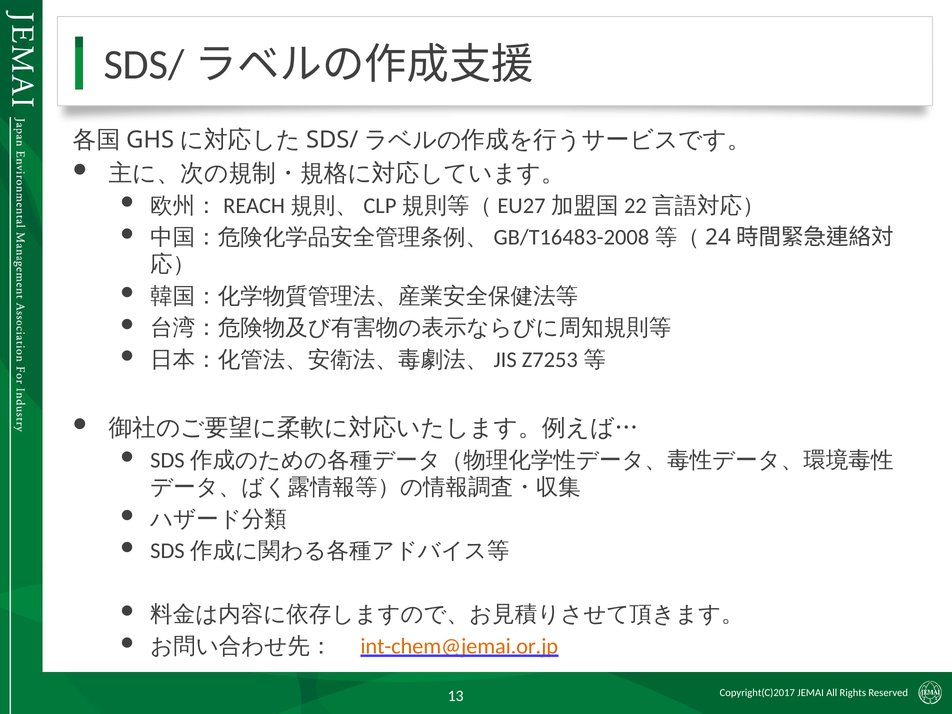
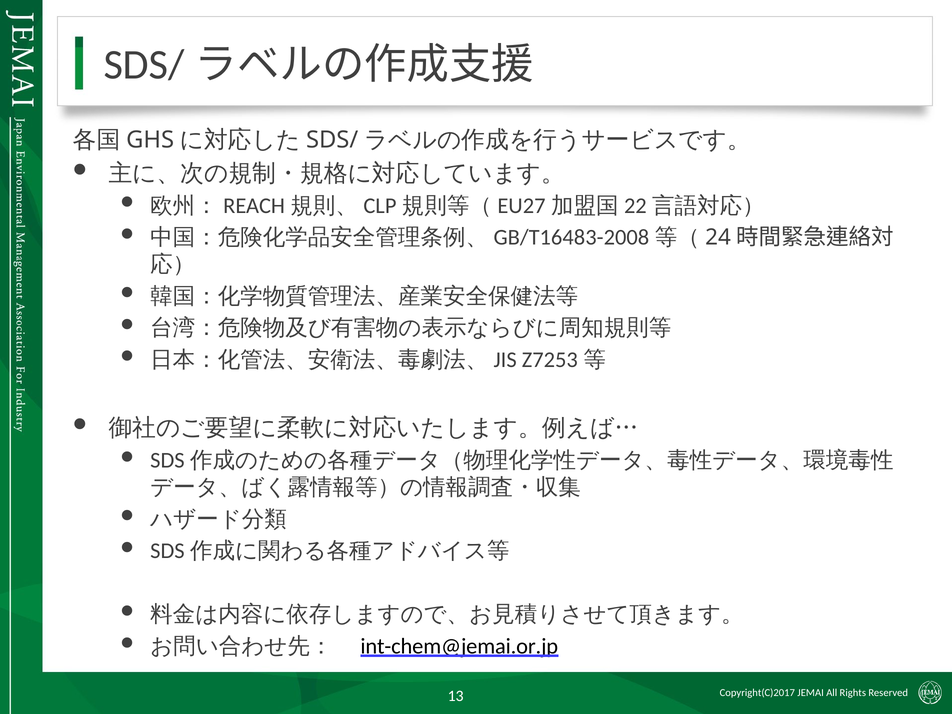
int-chem@jemai.or.jp colour: orange -> black
